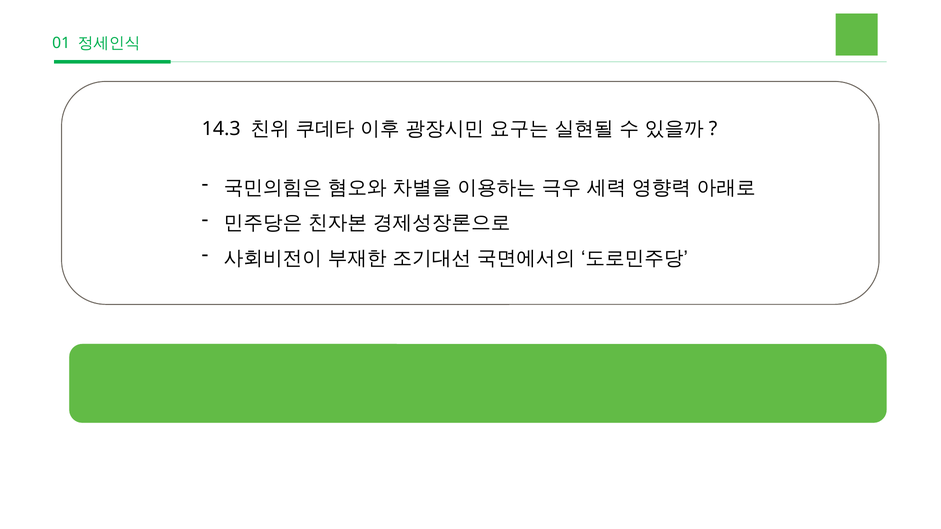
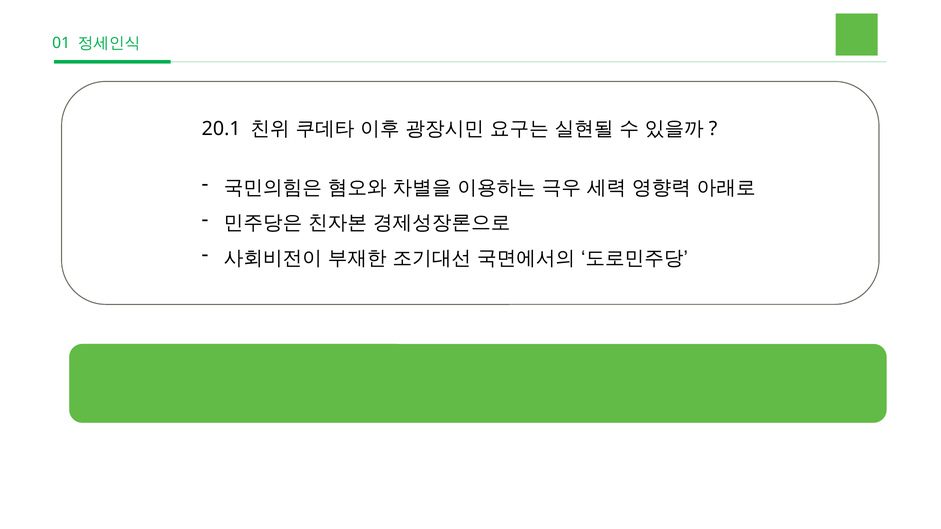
14.3: 14.3 -> 20.1
